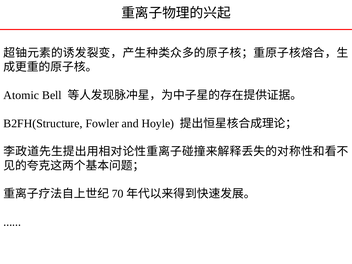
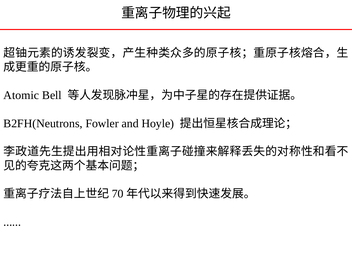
B2FH(Structure: B2FH(Structure -> B2FH(Neutrons
